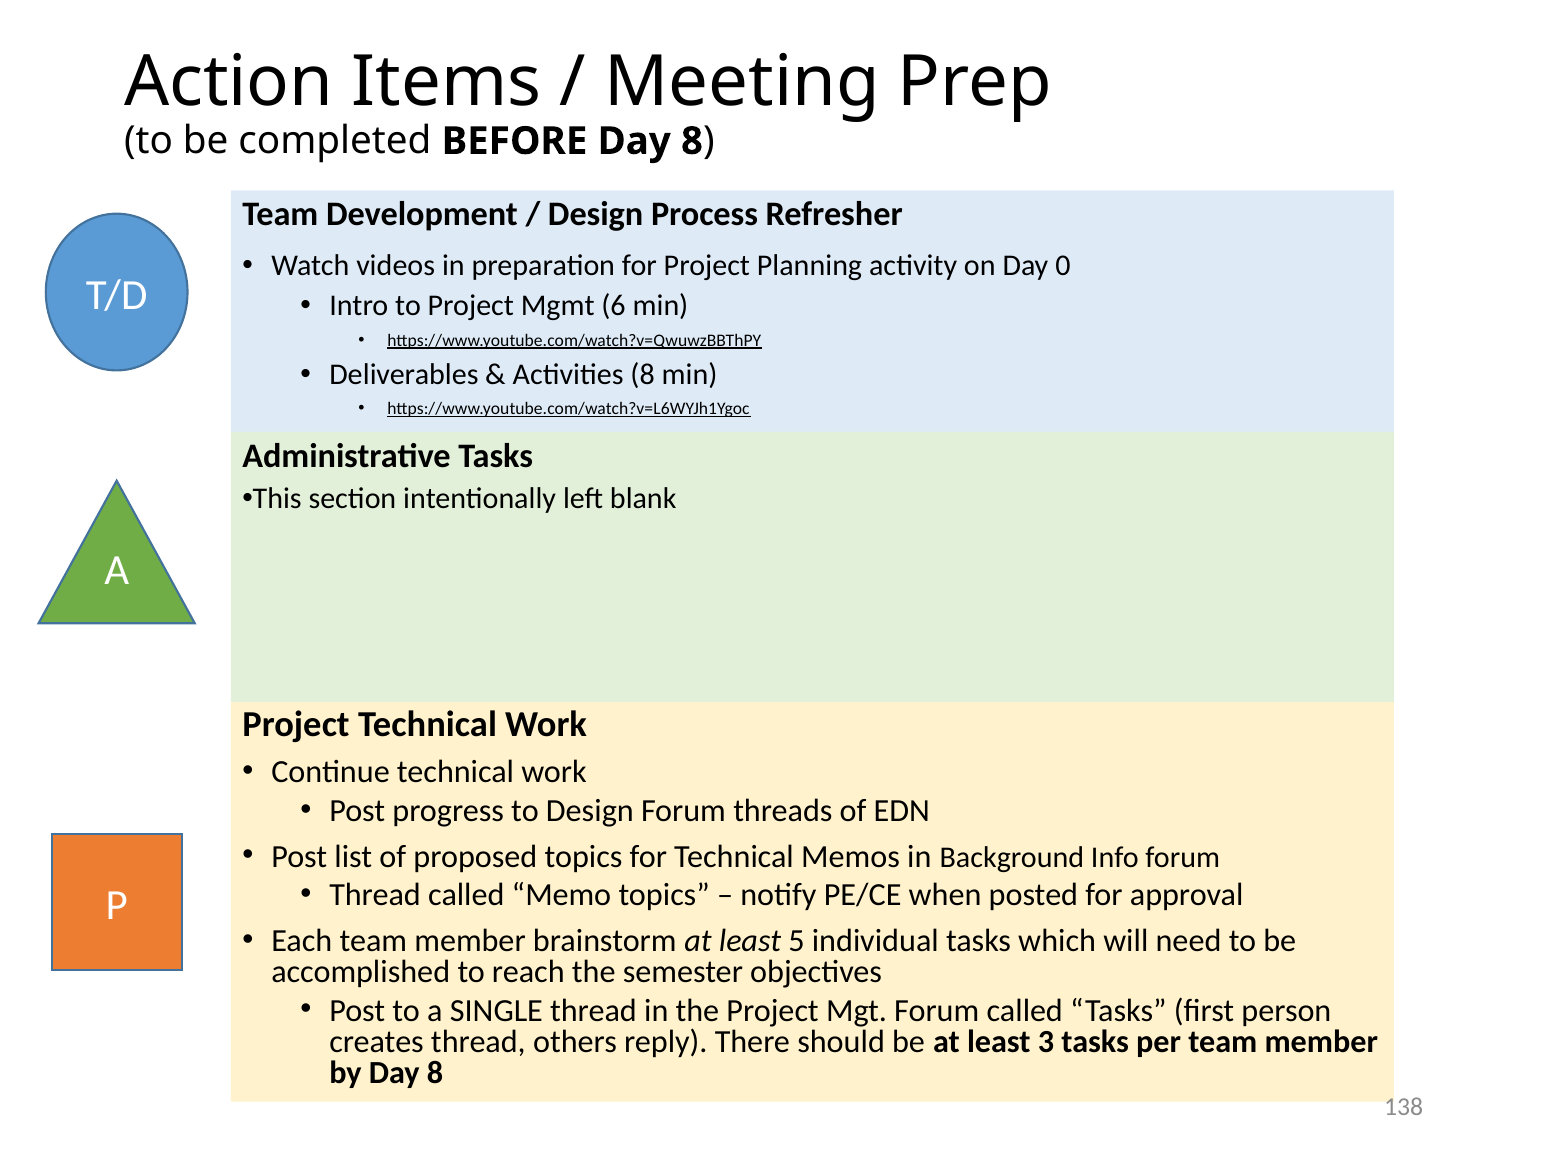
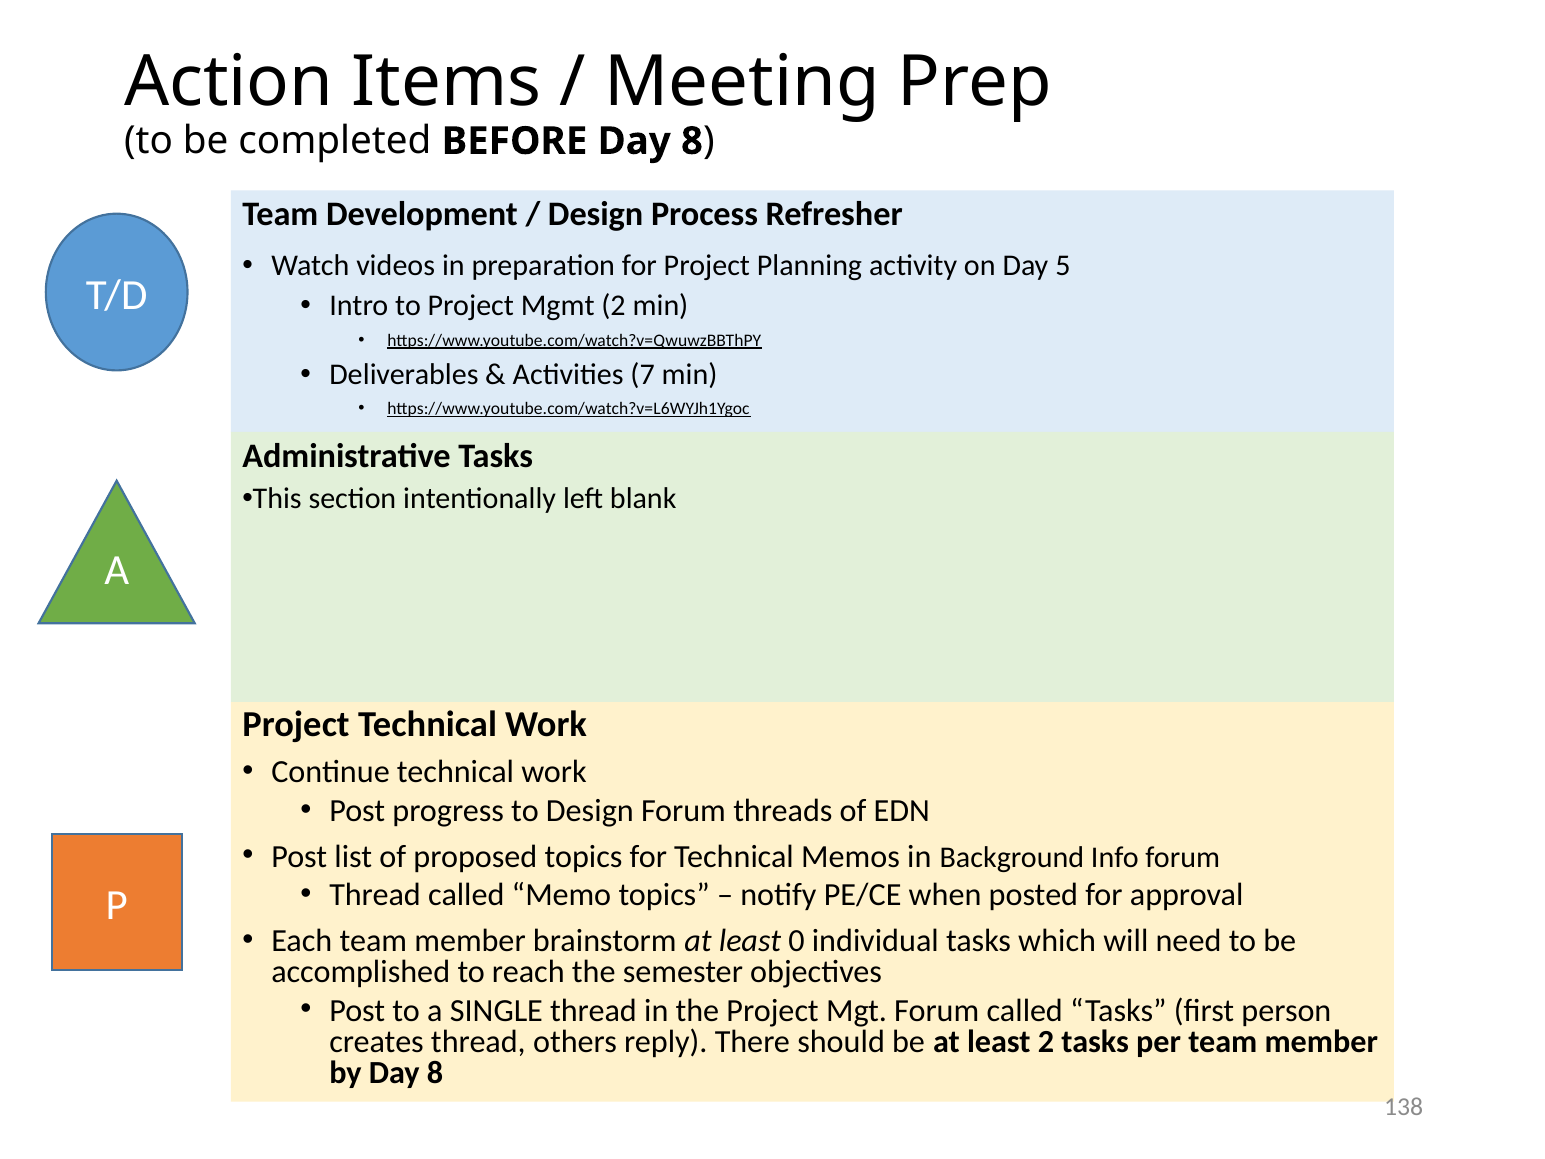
0: 0 -> 5
Mgmt 6: 6 -> 2
Activities 8: 8 -> 7
5: 5 -> 0
least 3: 3 -> 2
